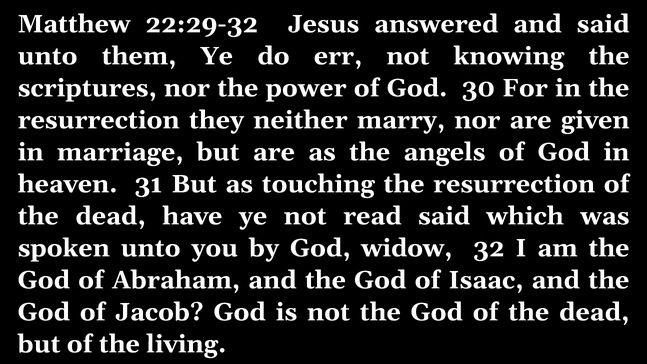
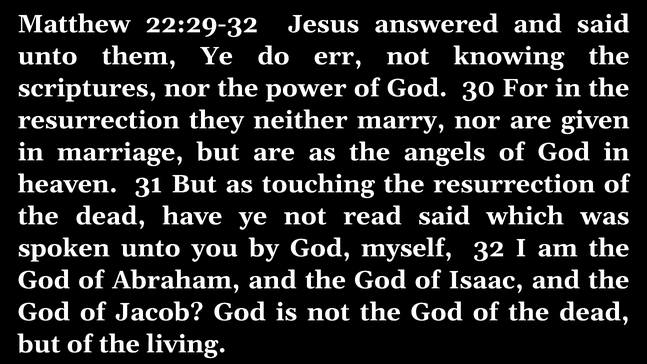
widow: widow -> myself
